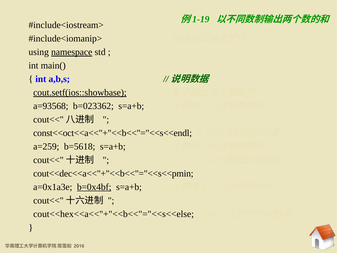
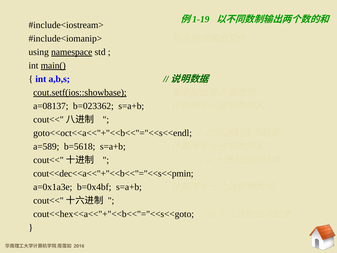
main( underline: none -> present
a=93568: a=93568 -> a=08137
const<<oct<<a<<"+"<<b<<"="<<s<<endl: const<<oct<<a<<"+"<<b<<"="<<s<<endl -> goto<<oct<<a<<"+"<<b<<"="<<s<<endl
a=259: a=259 -> a=589
b=0x4bf underline: present -> none
cout<<hex<<a<<"+"<<b<<"="<<s<<else: cout<<hex<<a<<"+"<<b<<"="<<s<<else -> cout<<hex<<a<<"+"<<b<<"="<<s<<goto
